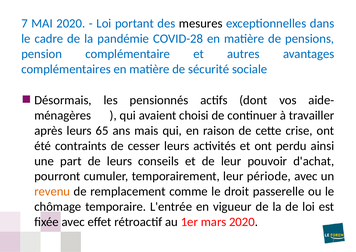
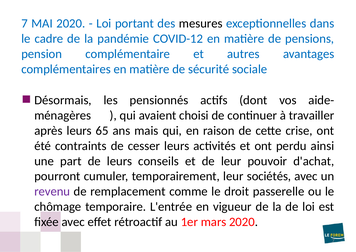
COVID-28: COVID-28 -> COVID-12
période: période -> sociétés
revenu colour: orange -> purple
